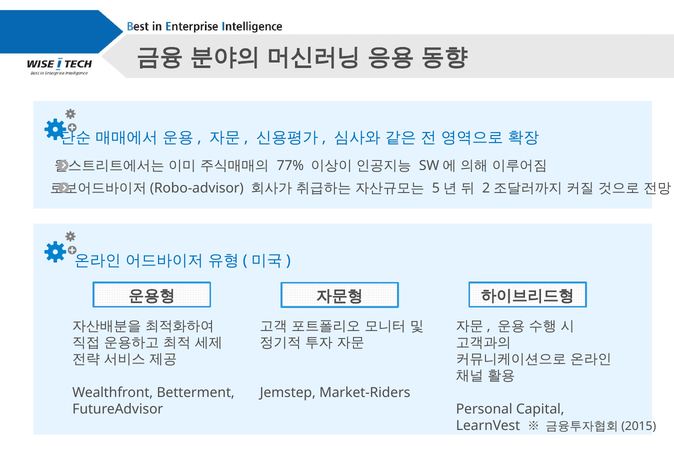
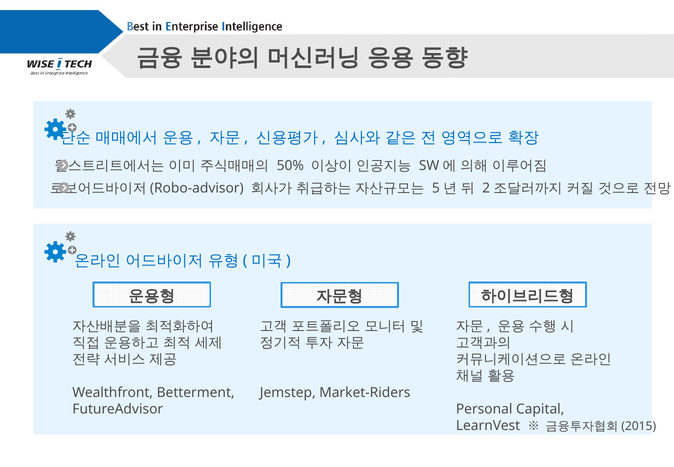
77%: 77% -> 50%
